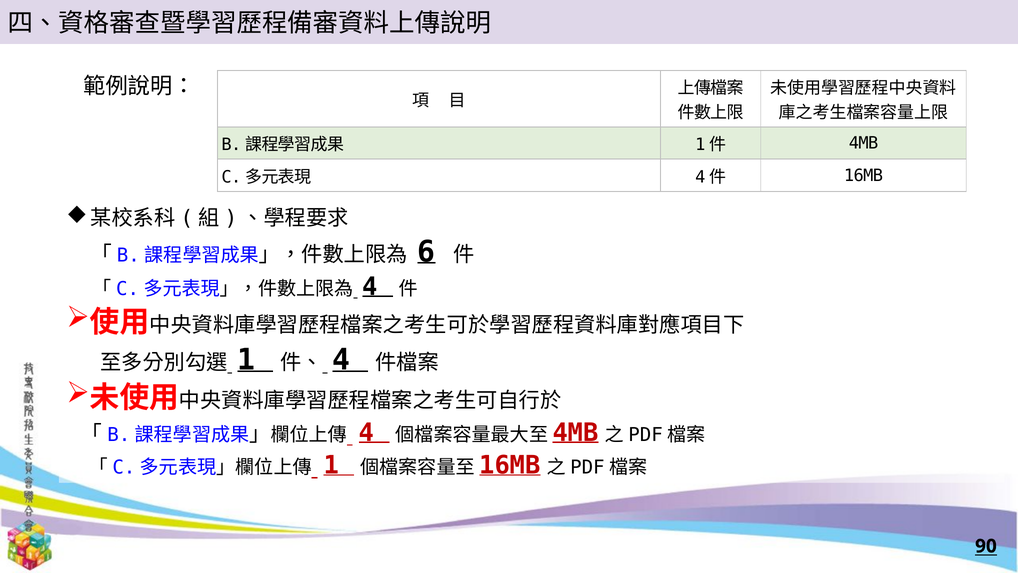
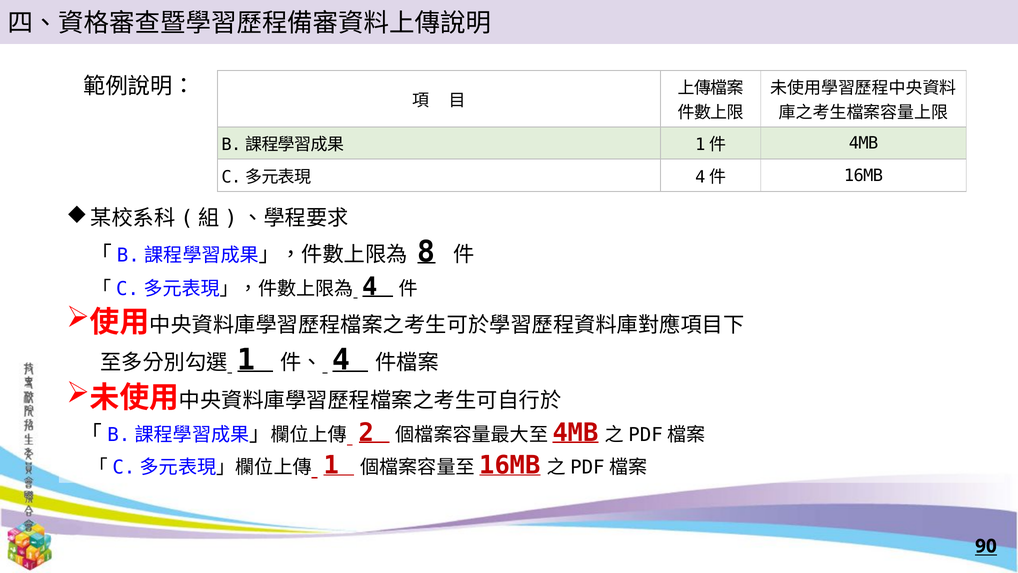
6: 6 -> 8
4 at (366, 433): 4 -> 2
